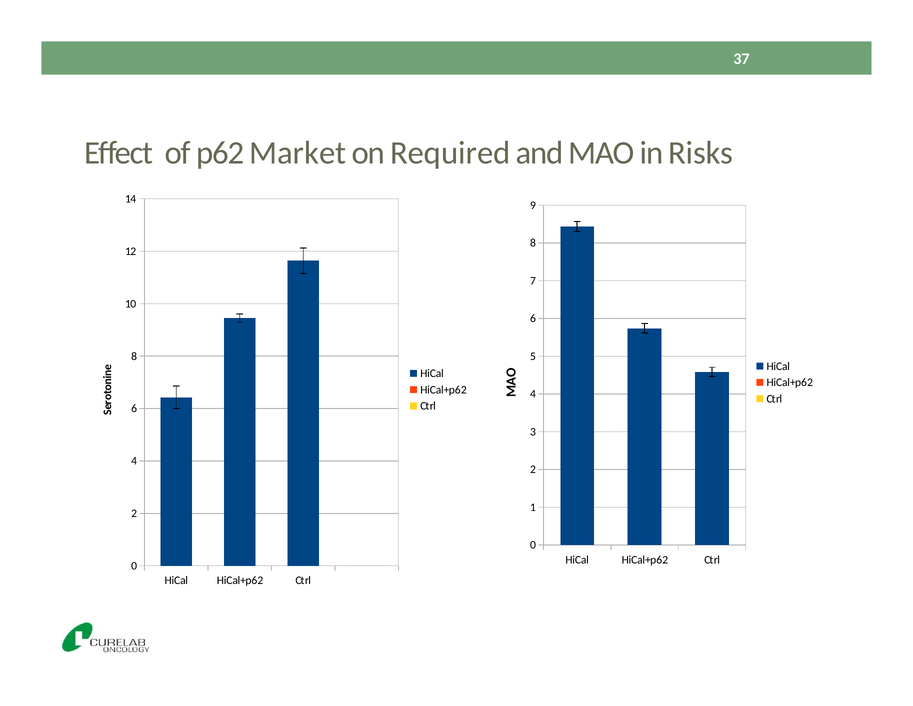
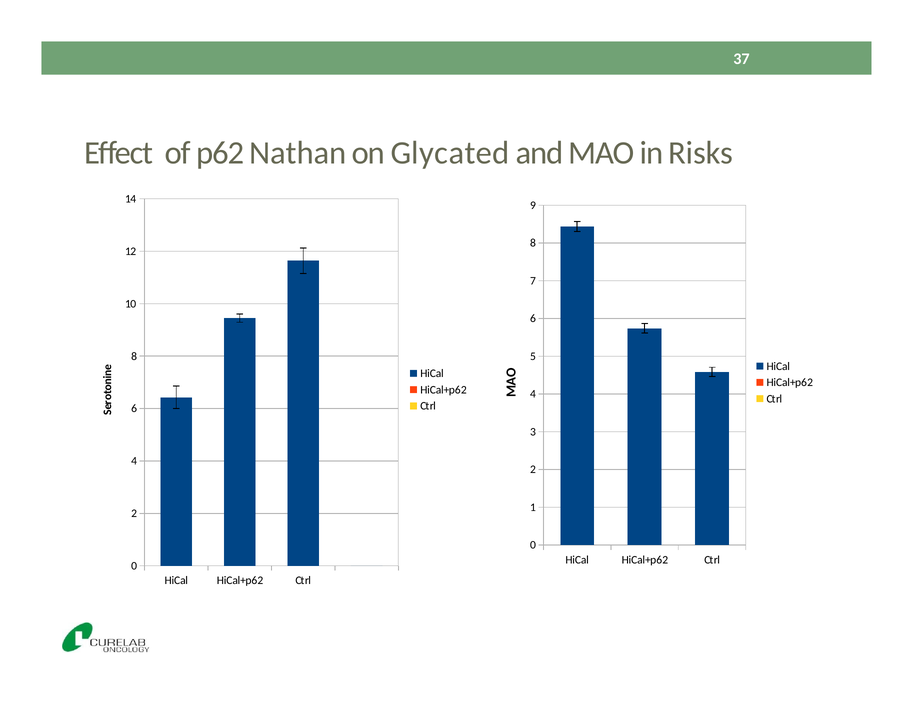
Market: Market -> Nathan
Required: Required -> Glycated
